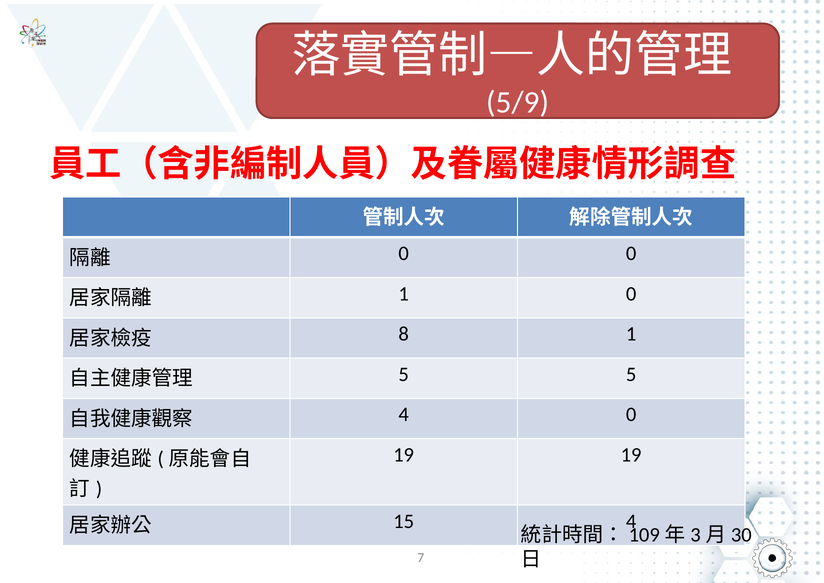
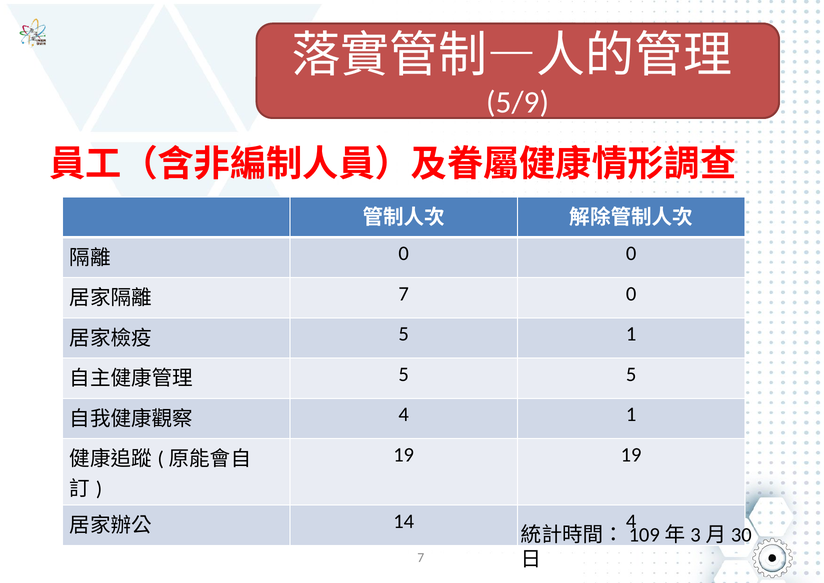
1 at (404, 294): 1 -> 7
8 at (404, 334): 8 -> 5
4 0: 0 -> 1
15: 15 -> 14
